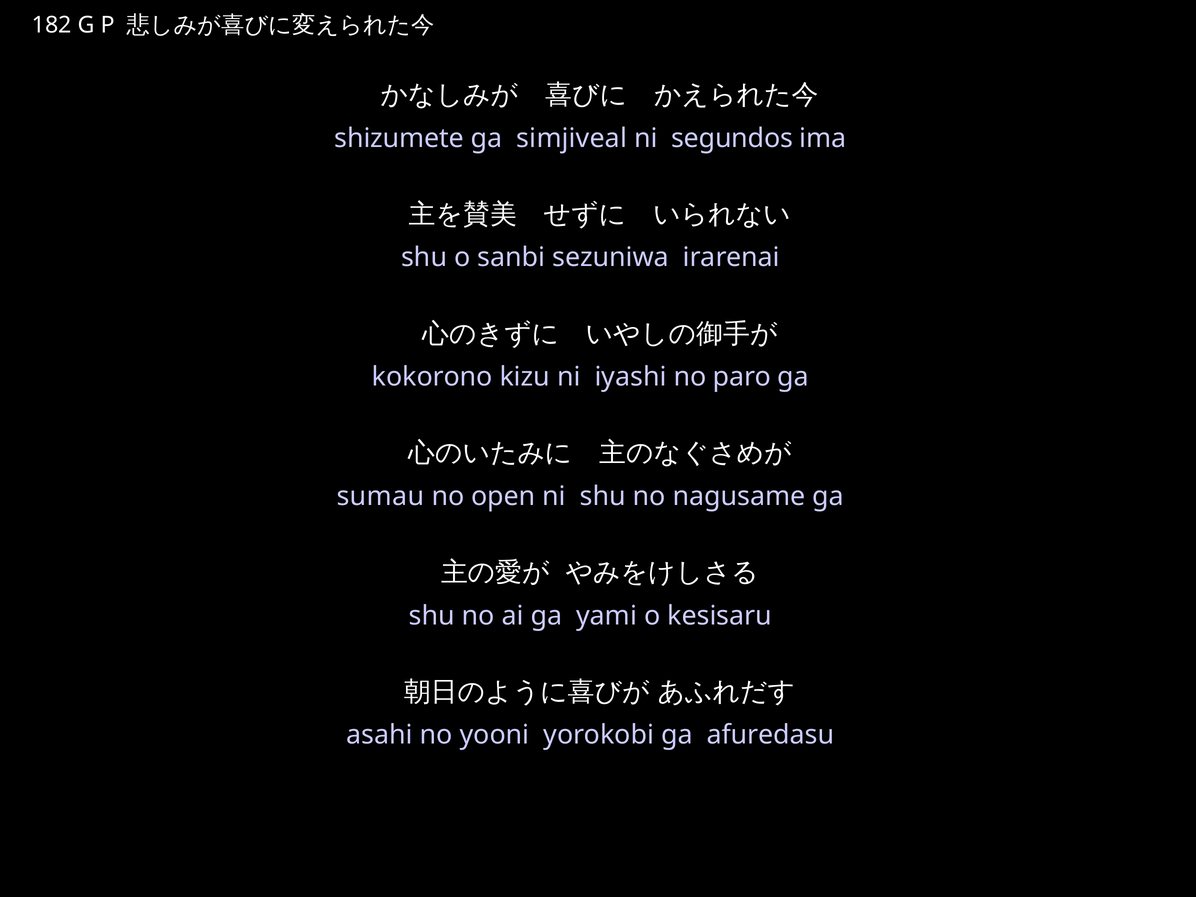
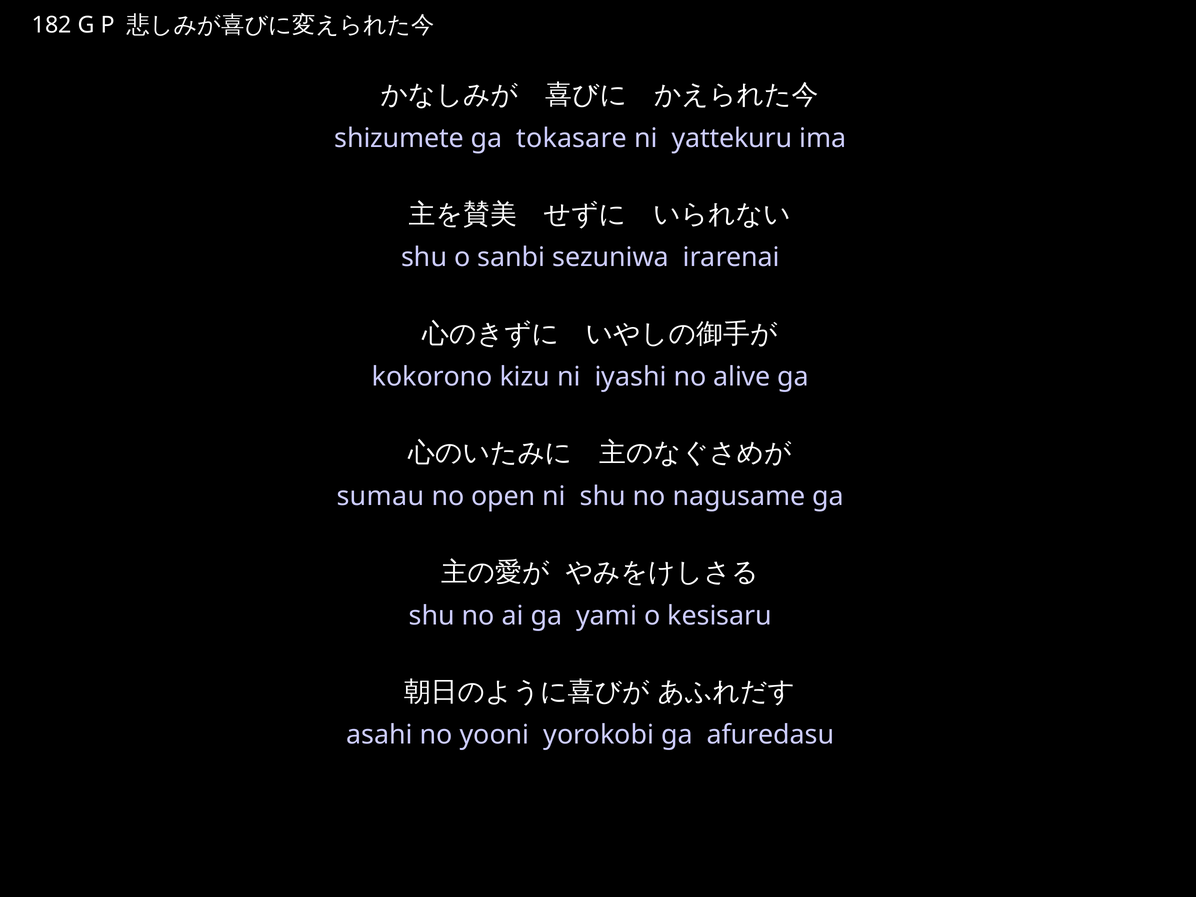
simjiveal: simjiveal -> tokasare
segundos: segundos -> yattekuru
paro: paro -> alive
